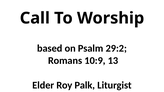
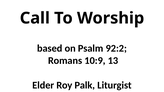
29:2: 29:2 -> 92:2
